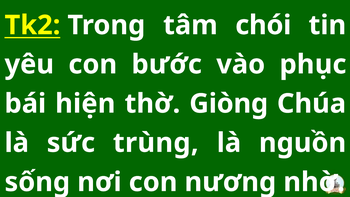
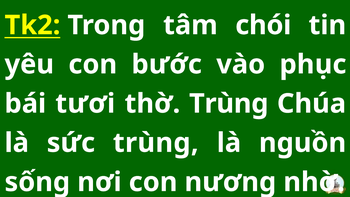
hiện: hiện -> tươi
thờ Giòng: Giòng -> Trùng
